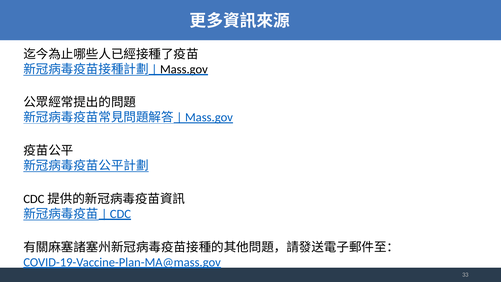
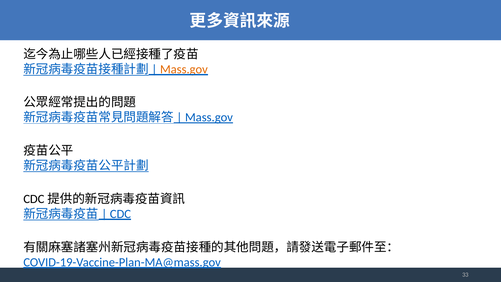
Mass.gov at (184, 69) colour: black -> orange
